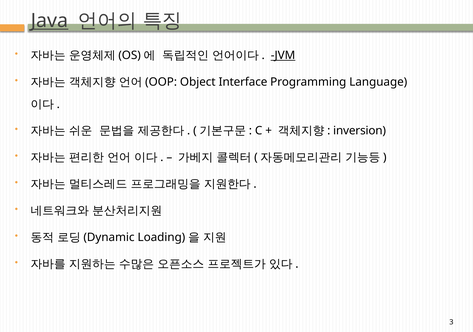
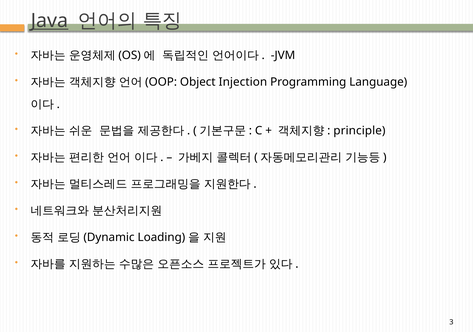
JVM underline: present -> none
Interface: Interface -> Injection
inversion: inversion -> principle
